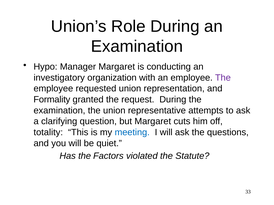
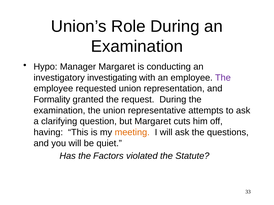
organization: organization -> investigating
totality: totality -> having
meeting colour: blue -> orange
